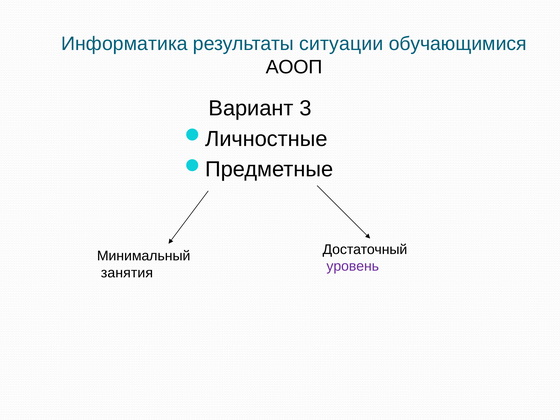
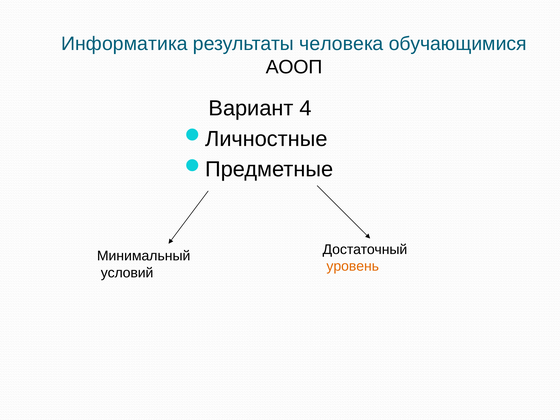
ситуации: ситуации -> человека
3: 3 -> 4
уровень colour: purple -> orange
занятия: занятия -> условий
